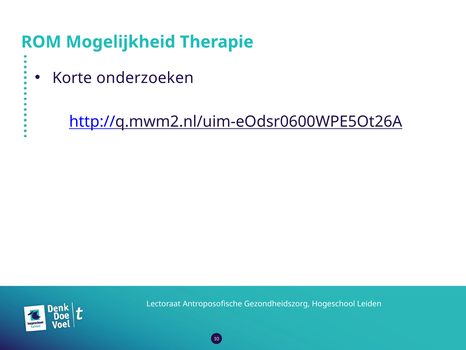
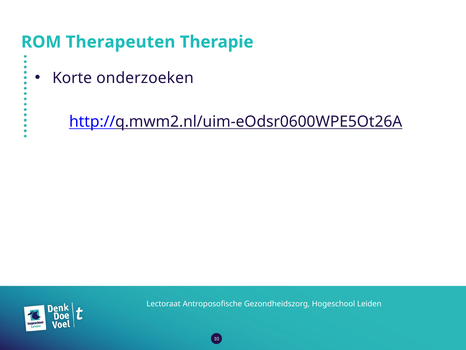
Mogelijkheid: Mogelijkheid -> Therapeuten
